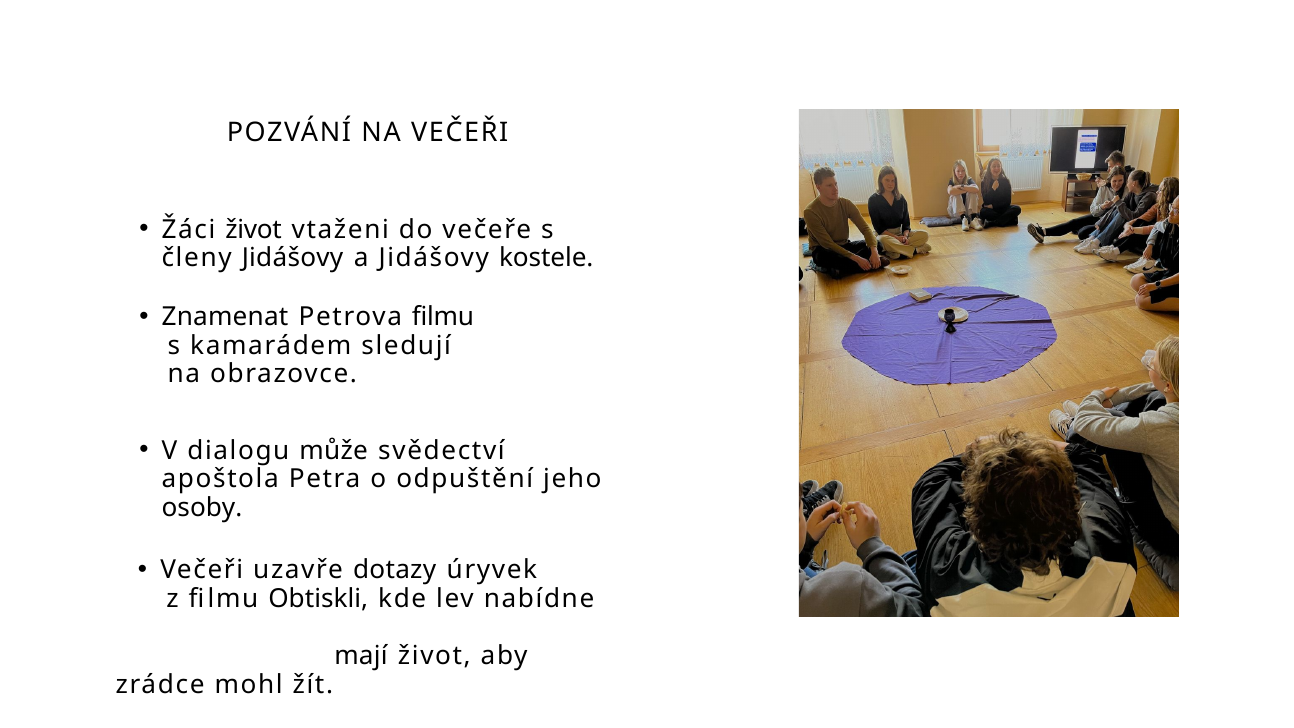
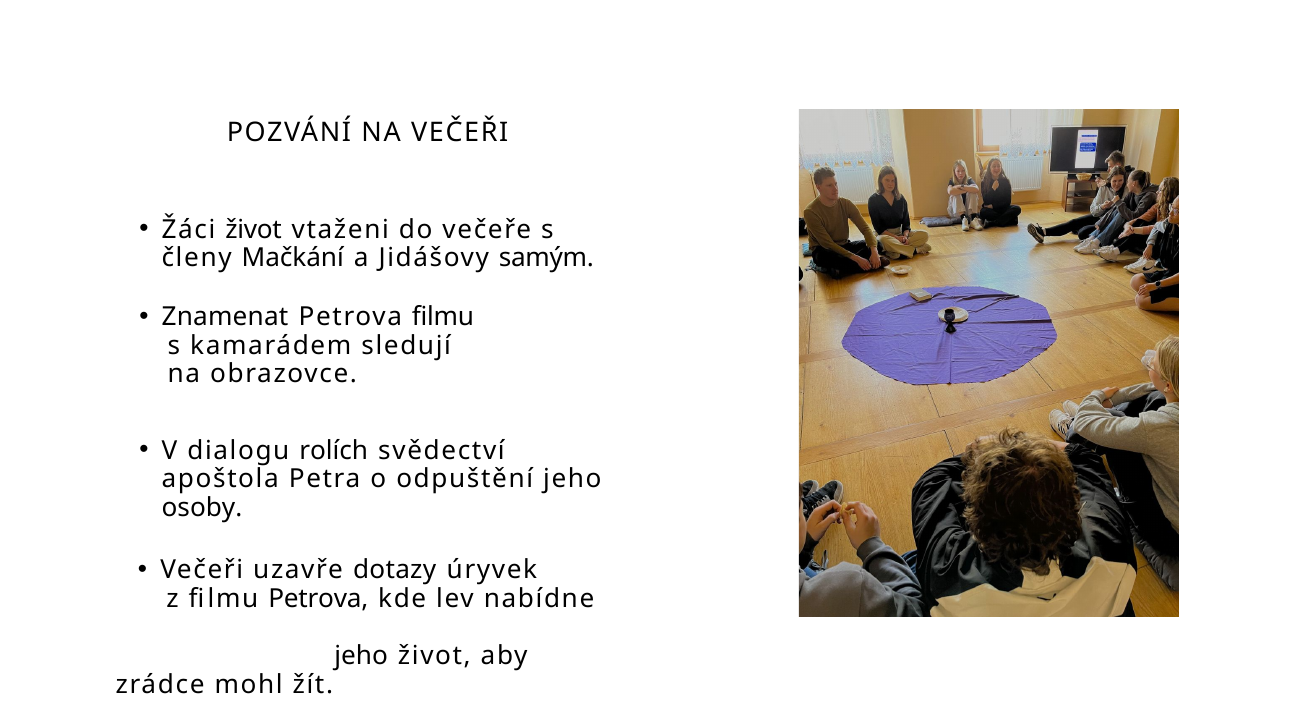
členy Jidášovy: Jidášovy -> Mačkání
kostele: kostele -> samým
může: může -> rolích
filmu Obtiskli: Obtiskli -> Petrova
mají at (361, 656): mají -> jeho
